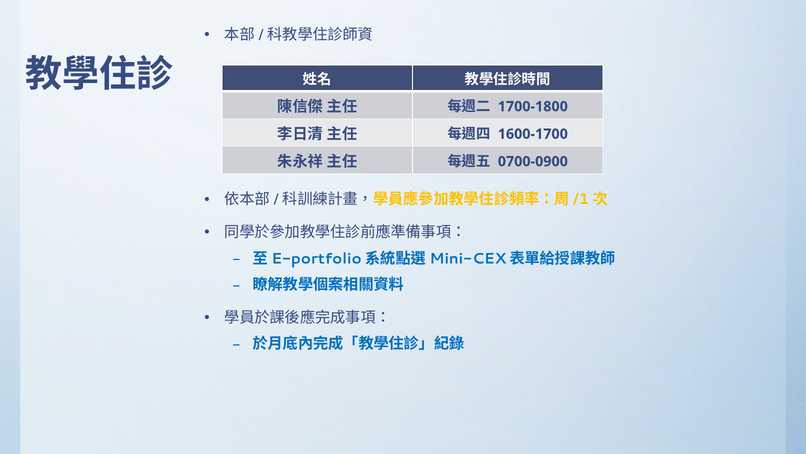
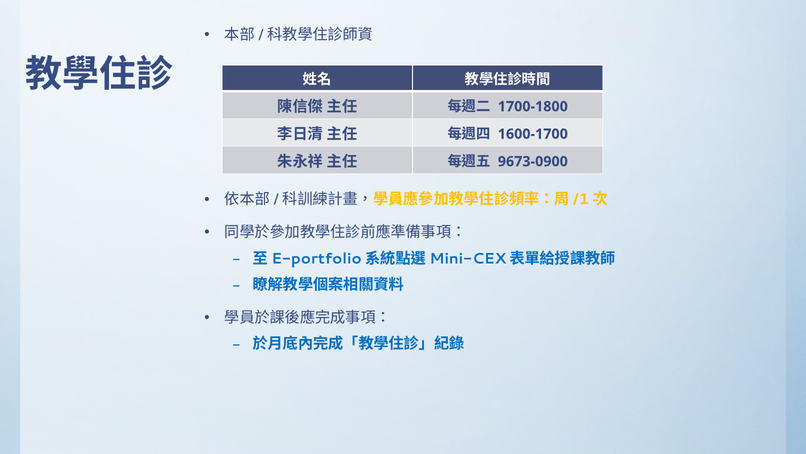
0700-0900: 0700-0900 -> 9673-0900
